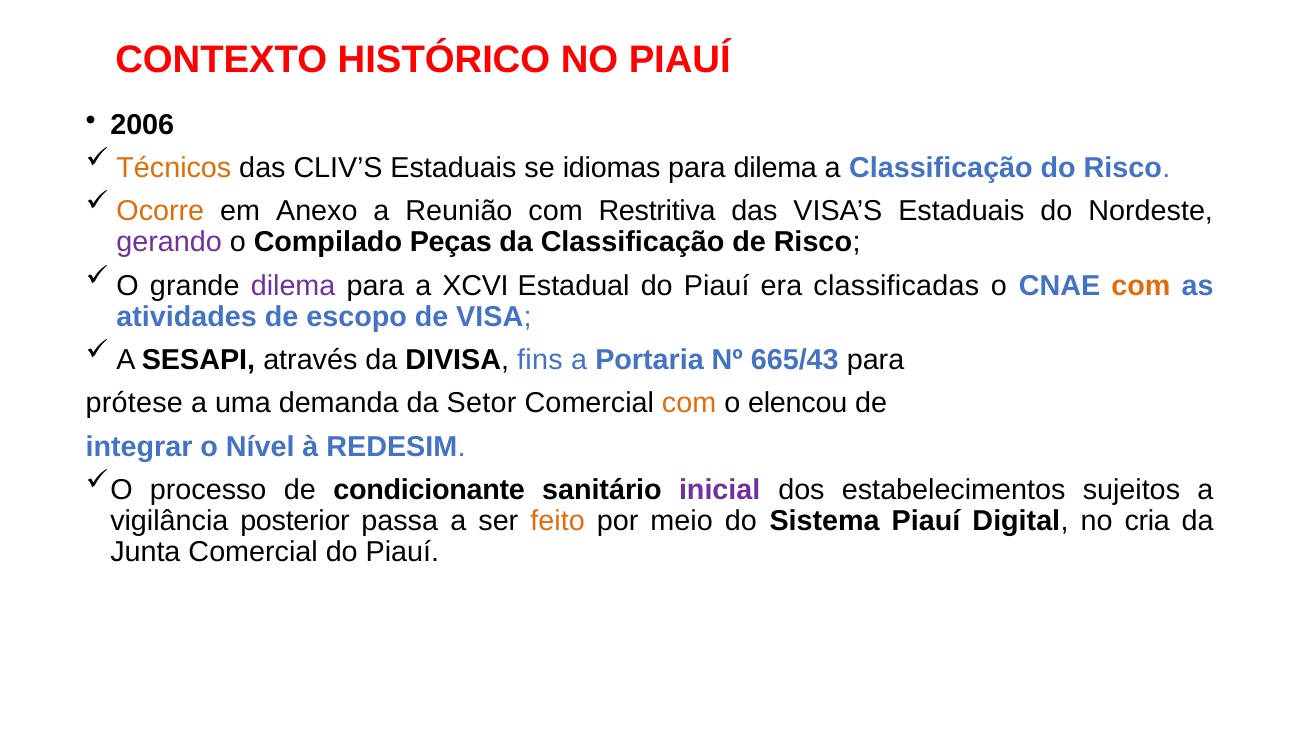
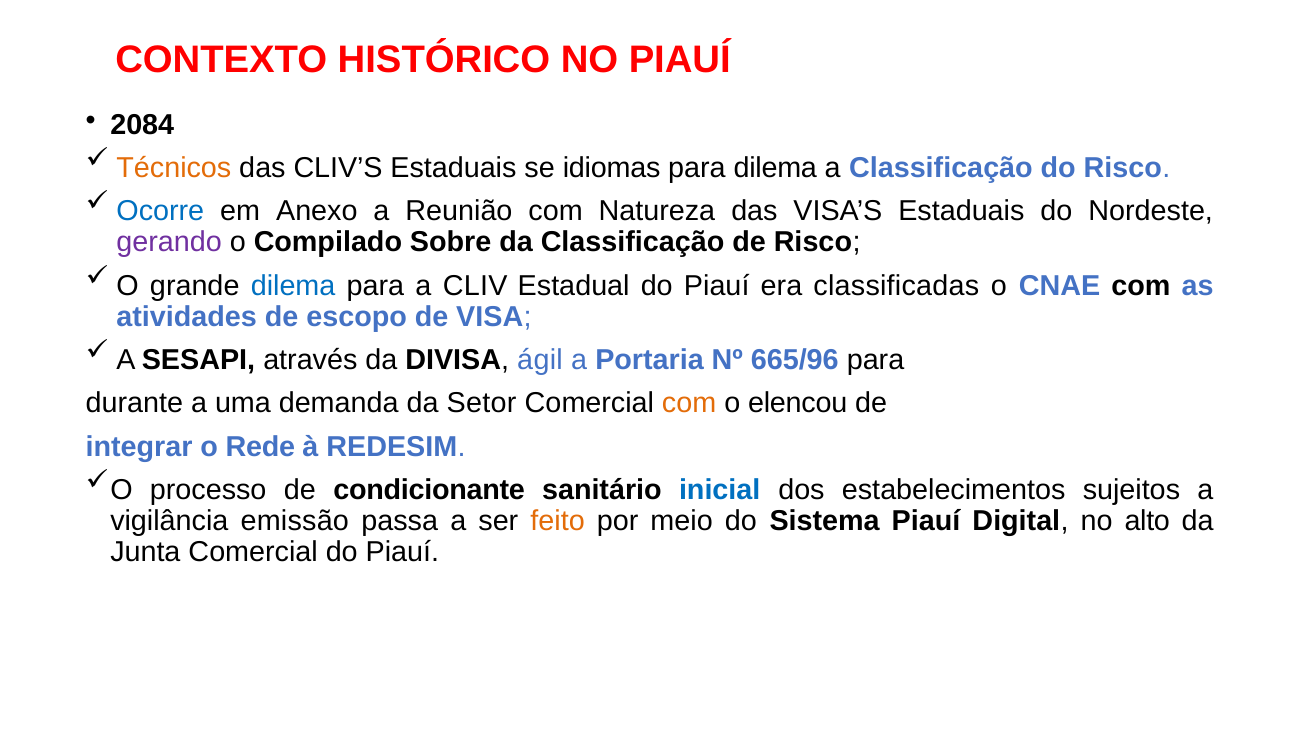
2006: 2006 -> 2084
Ocorre colour: orange -> blue
Restritiva: Restritiva -> Natureza
Peças: Peças -> Sobre
dilema at (293, 286) colour: purple -> blue
XCVI: XCVI -> CLIV
com at (1141, 286) colour: orange -> black
fins: fins -> ágil
665/43: 665/43 -> 665/96
prótese: prótese -> durante
Nível: Nível -> Rede
inicial colour: purple -> blue
posterior: posterior -> emissão
cria: cria -> alto
